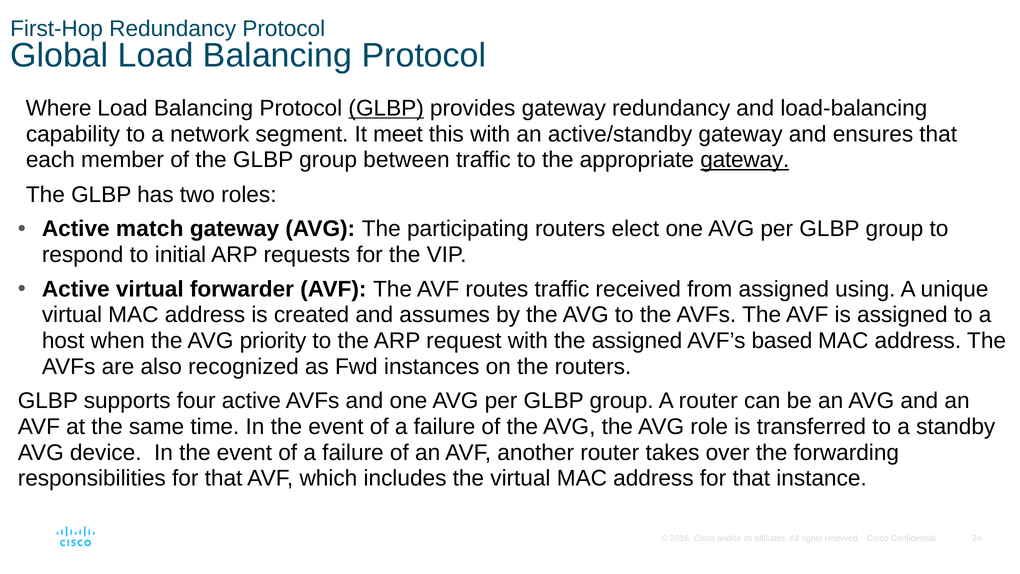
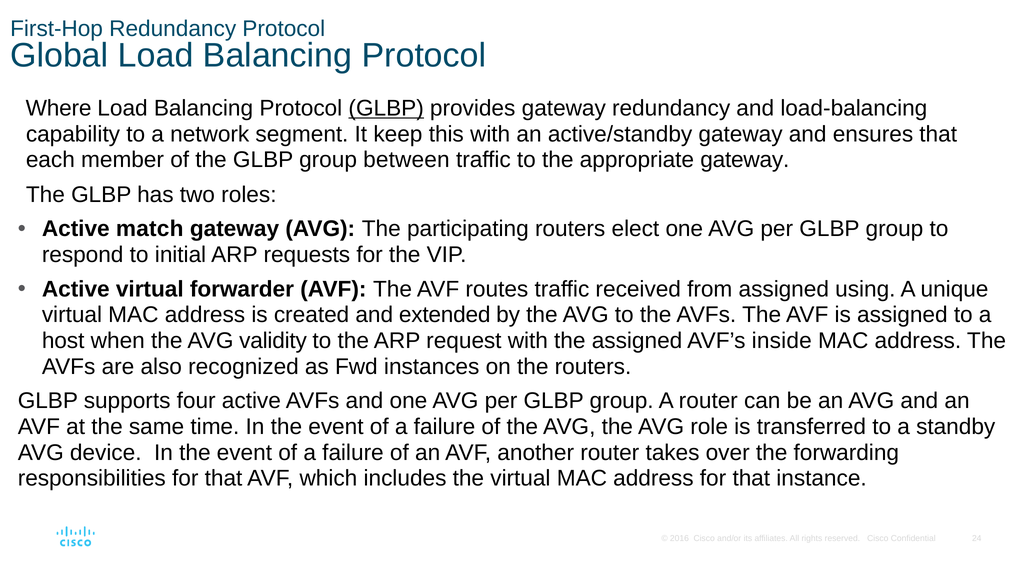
meet: meet -> keep
gateway at (745, 160) underline: present -> none
assumes: assumes -> extended
priority: priority -> validity
based: based -> inside
